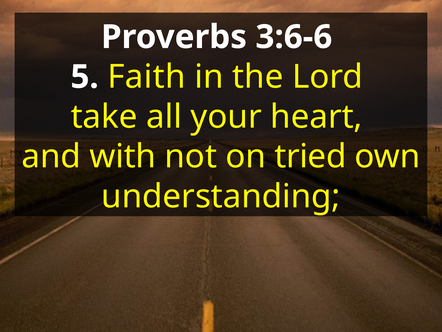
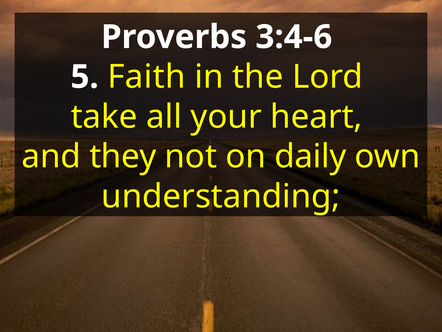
3:6-6: 3:6-6 -> 3:4-6
with: with -> they
tried: tried -> daily
